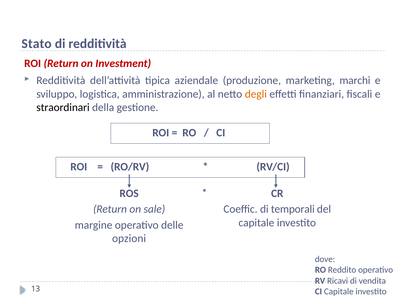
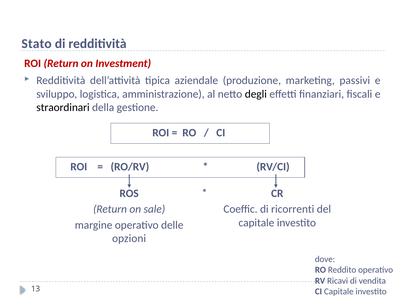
marchi: marchi -> passivi
degli colour: orange -> black
temporali: temporali -> ricorrenti
